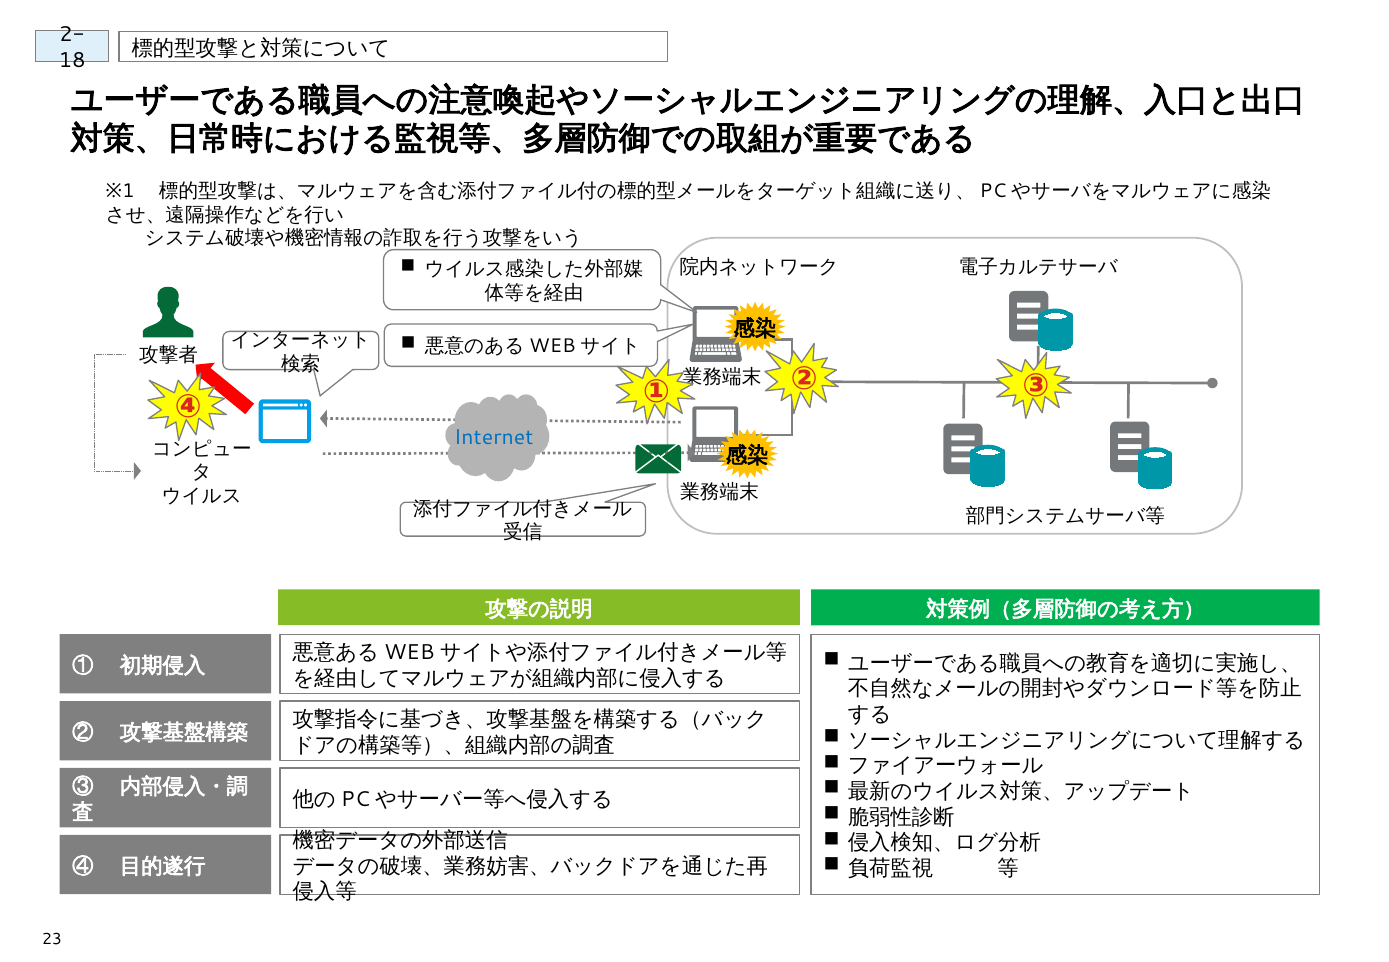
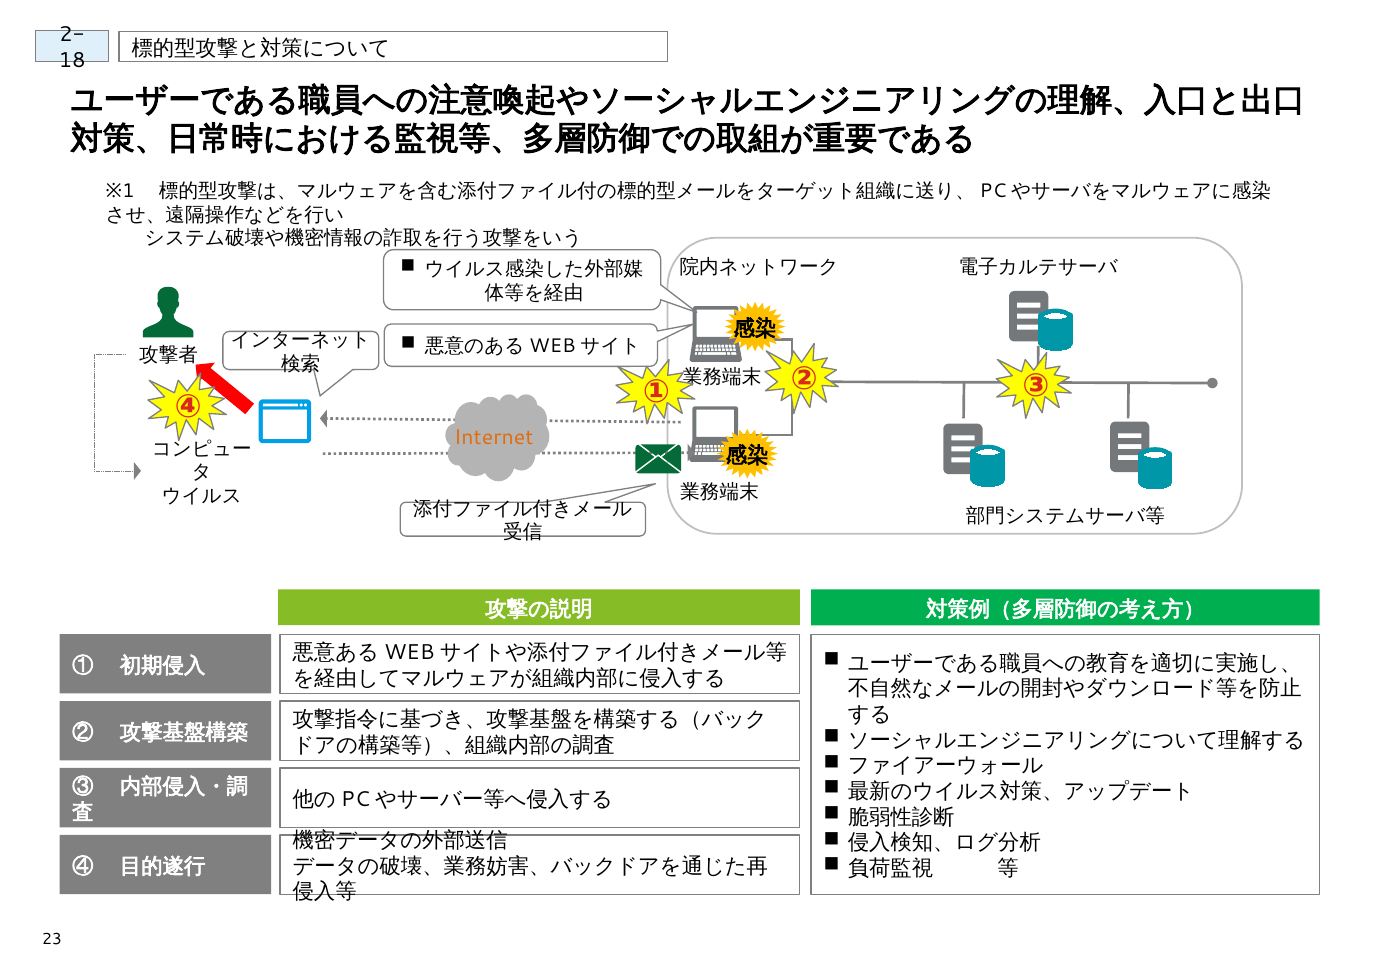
Internet colour: blue -> orange
